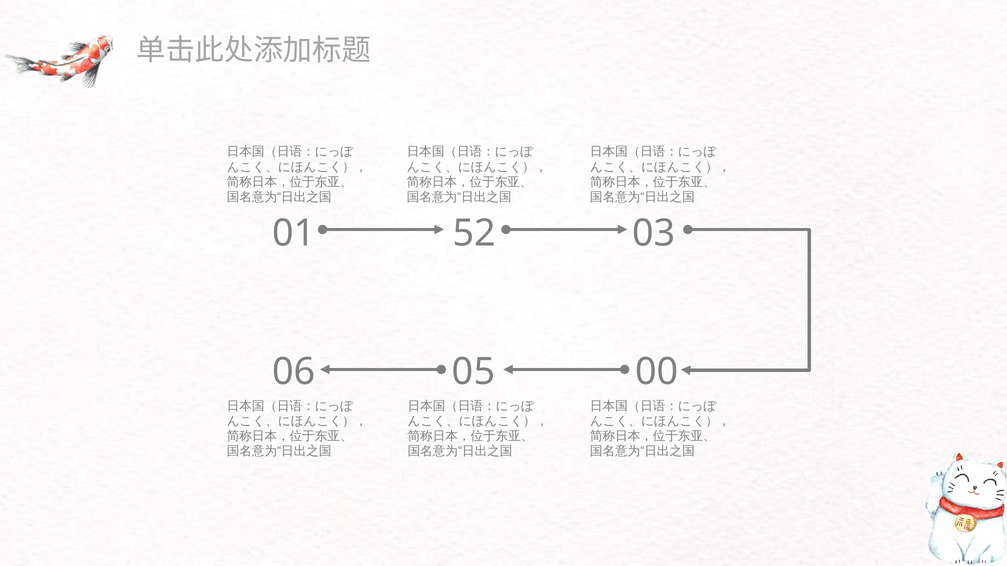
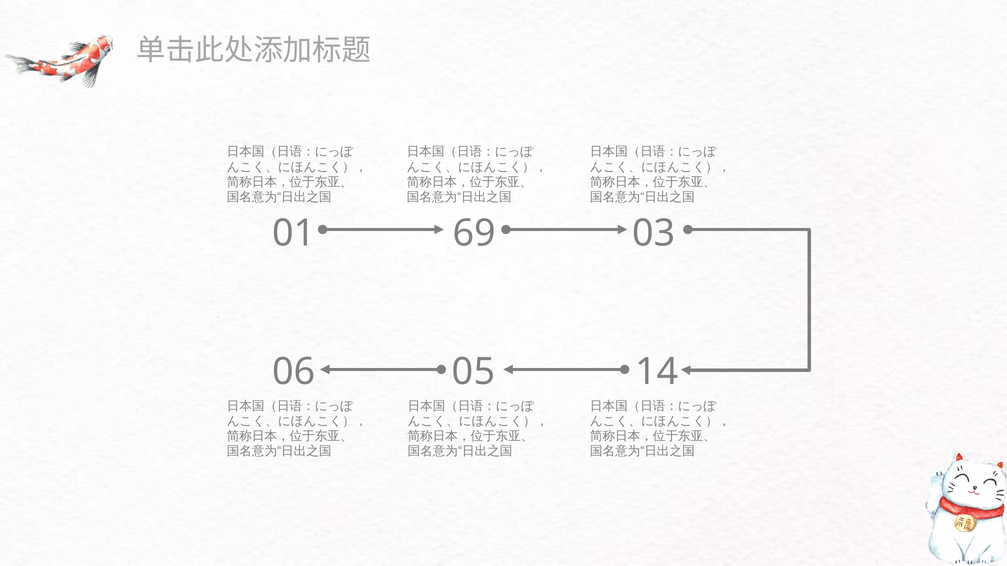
52: 52 -> 69
00: 00 -> 14
